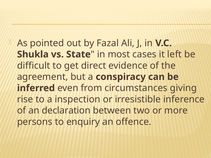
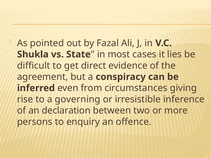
left: left -> lies
inspection: inspection -> governing
